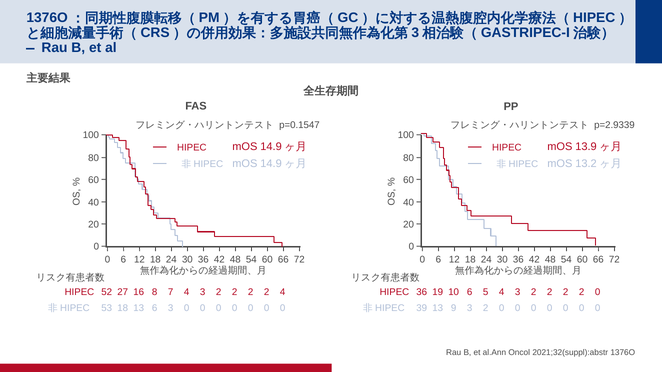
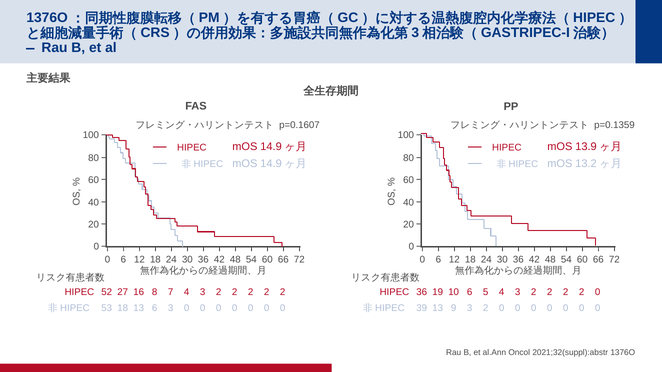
p=0.1547: p=0.1547 -> p=0.1607
p=2.9339: p=2.9339 -> p=0.1359
HIPEC 4: 4 -> 2
